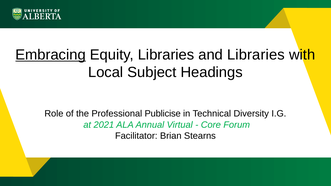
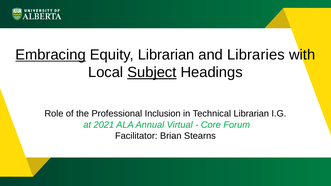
Equity Libraries: Libraries -> Librarian
Subject underline: none -> present
Publicise: Publicise -> Inclusion
Technical Diversity: Diversity -> Librarian
